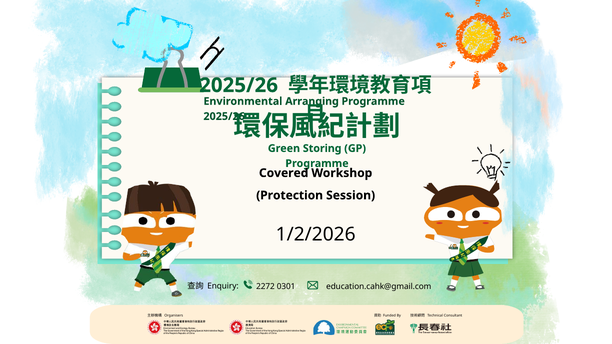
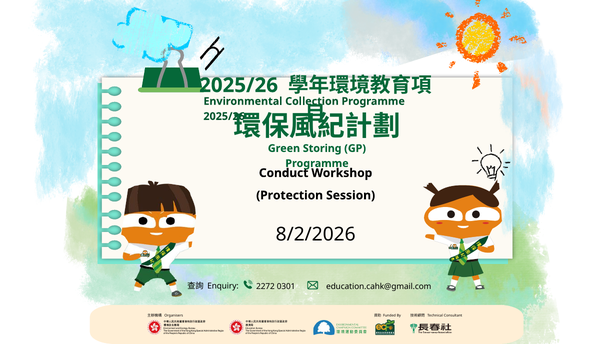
Arranging: Arranging -> Collection
Covered: Covered -> Conduct
1/2/2026: 1/2/2026 -> 8/2/2026
